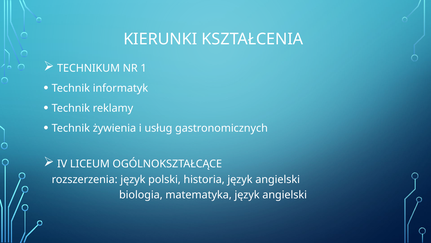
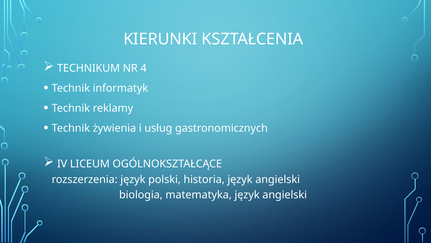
1: 1 -> 4
